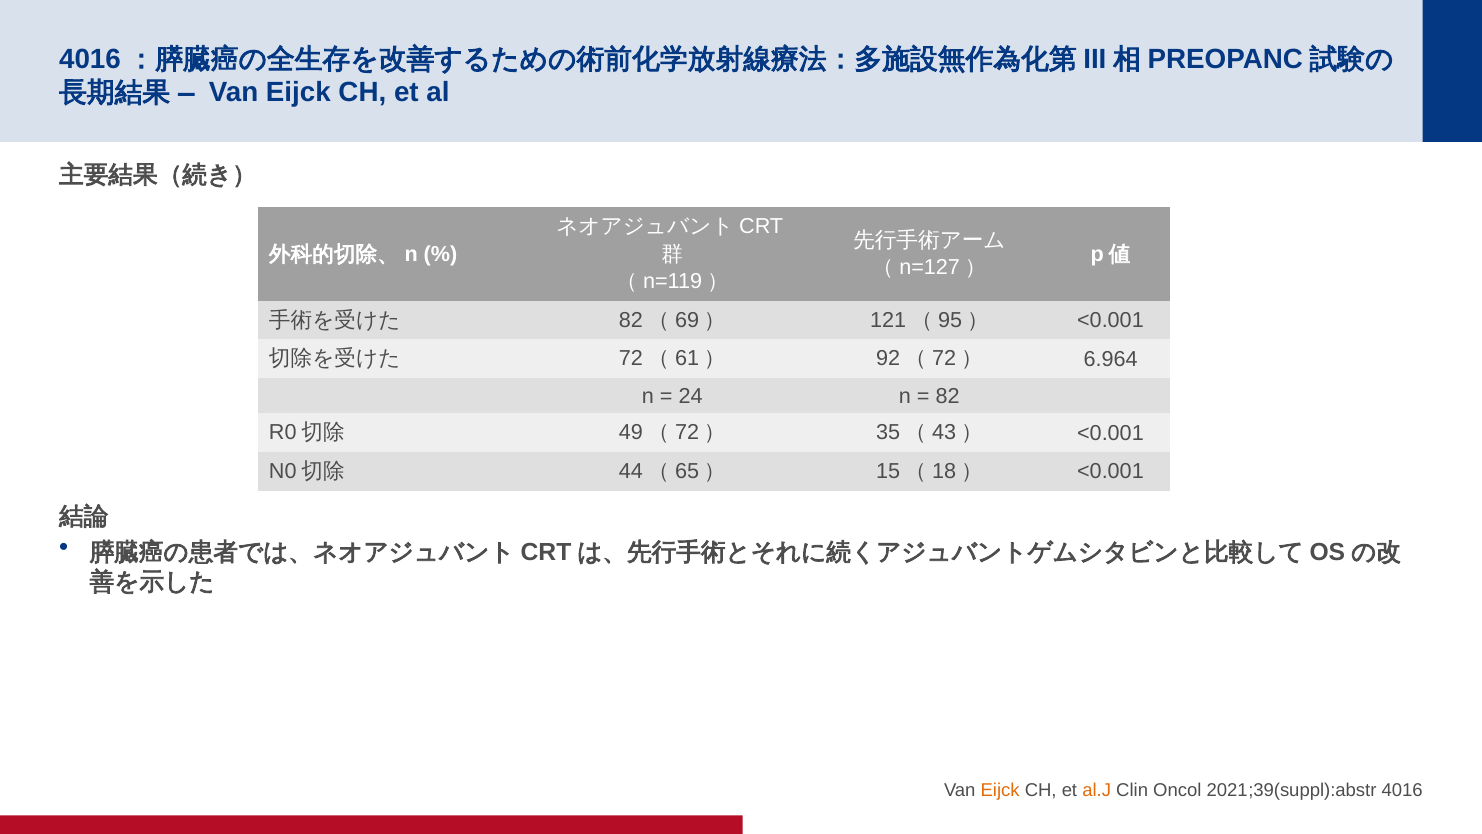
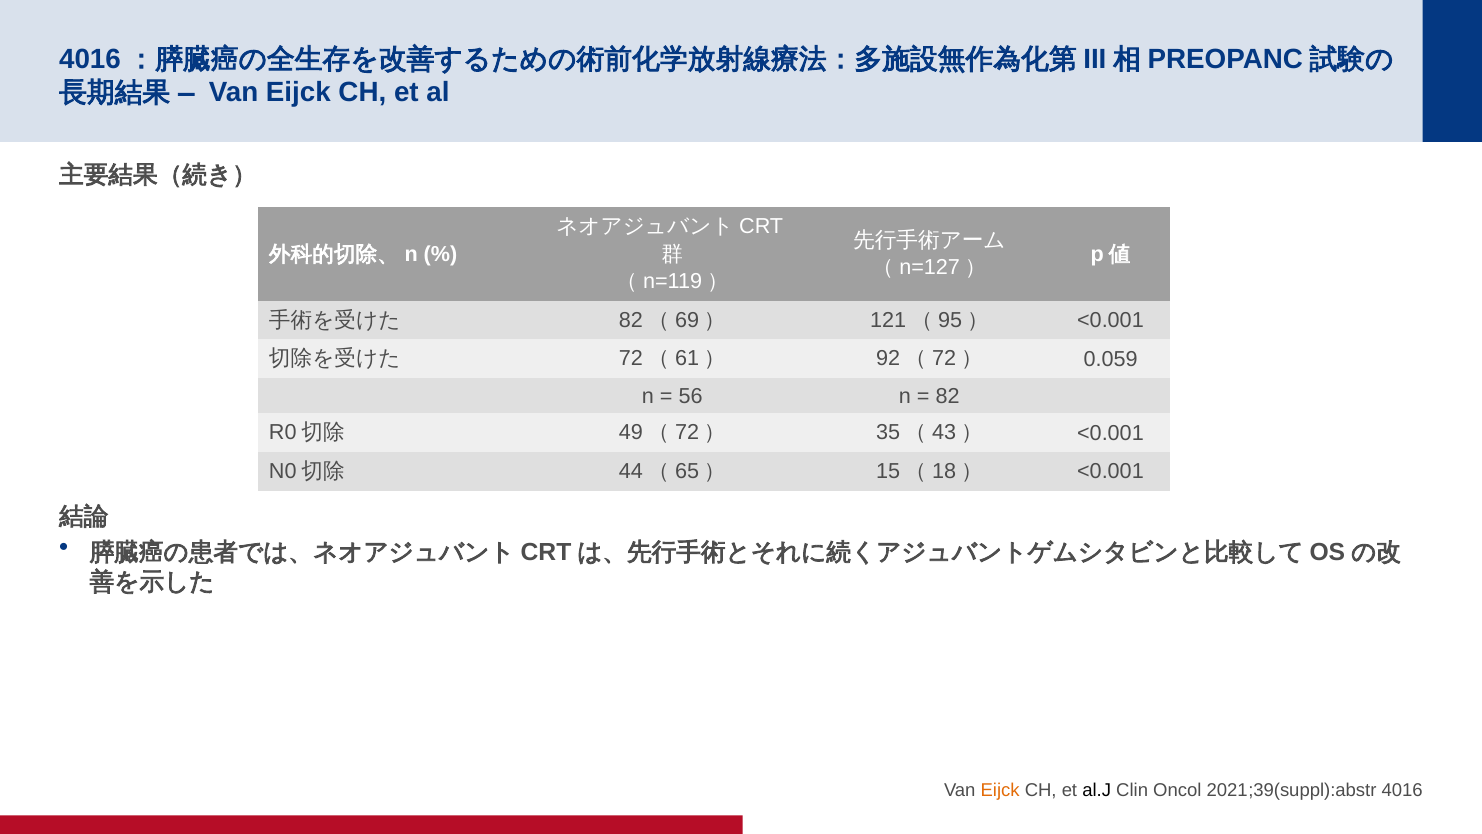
6.964: 6.964 -> 0.059
24: 24 -> 56
al.J colour: orange -> black
